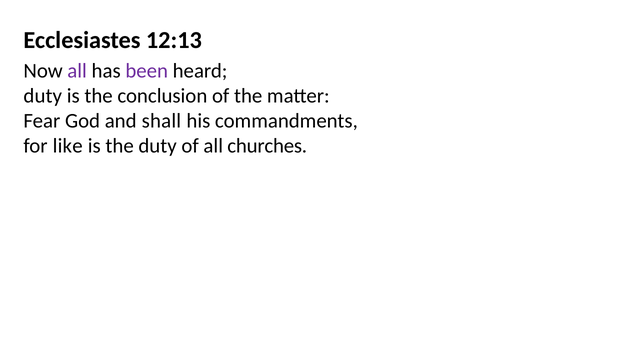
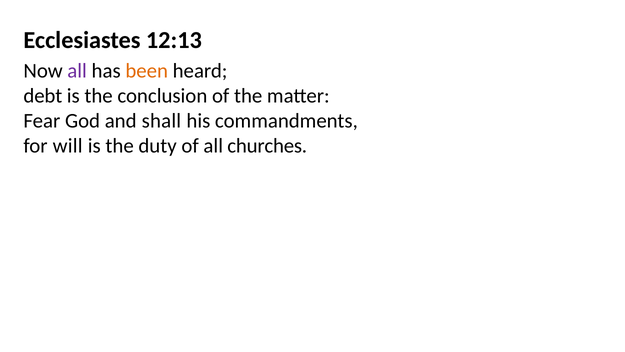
been colour: purple -> orange
duty at (43, 96): duty -> debt
like: like -> will
